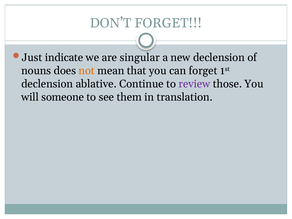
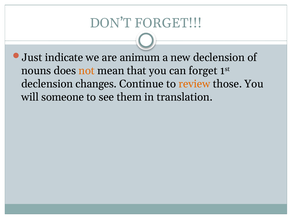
singular: singular -> animum
ablative: ablative -> changes
review colour: purple -> orange
